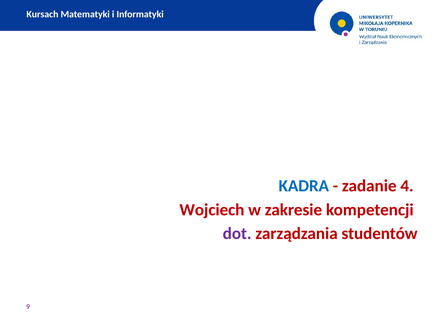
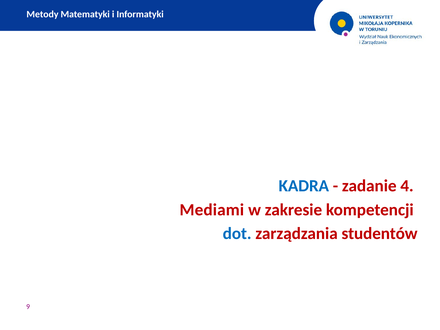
Kursach: Kursach -> Metody
Wojciech: Wojciech -> Mediami
dot colour: purple -> blue
